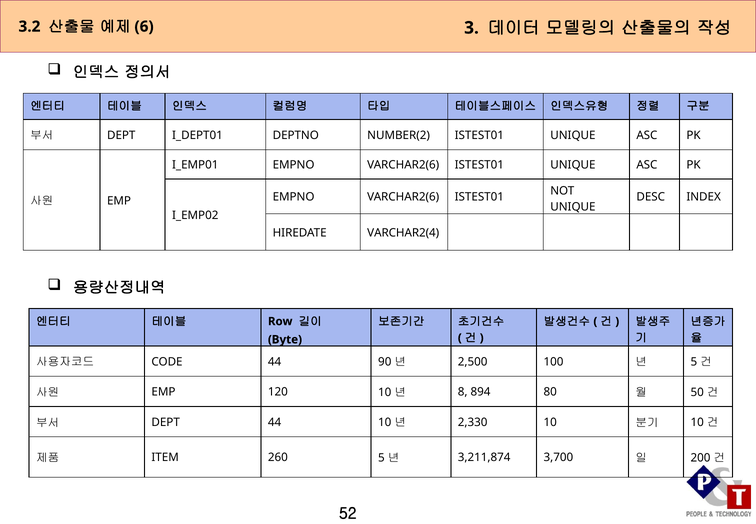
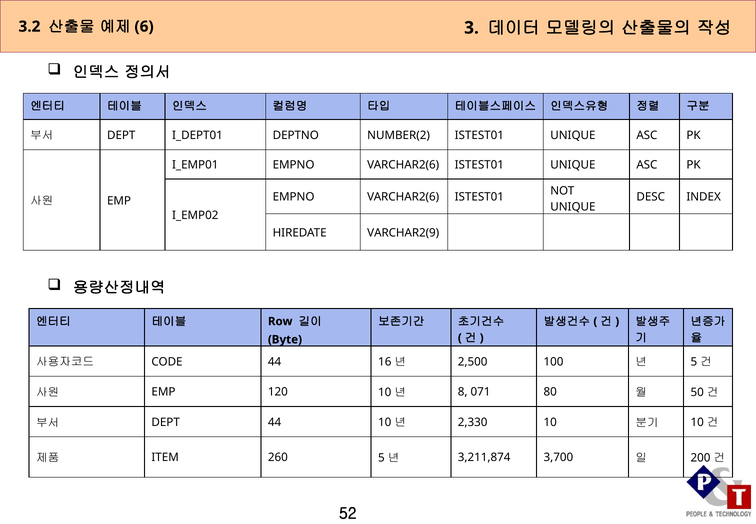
VARCHAR2(4: VARCHAR2(4 -> VARCHAR2(9
90: 90 -> 16
894: 894 -> 071
